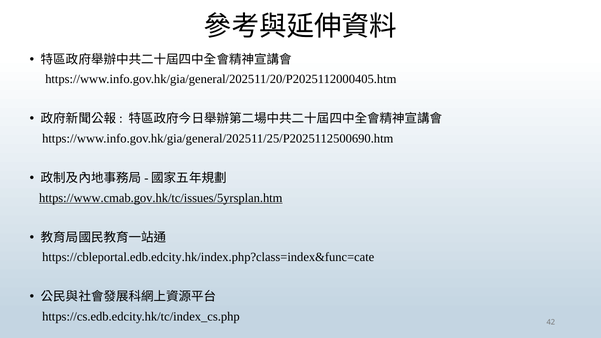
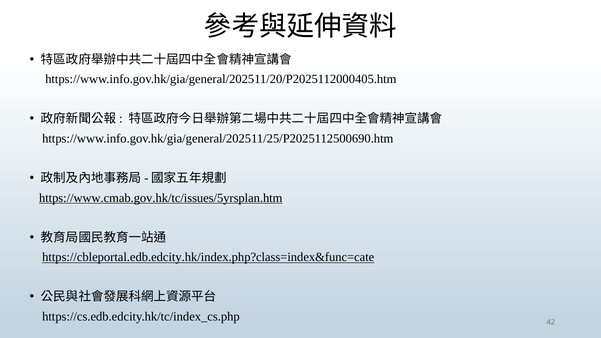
https://cbleportal.edb.edcity.hk/index.php?class=index&func=cate underline: none -> present
